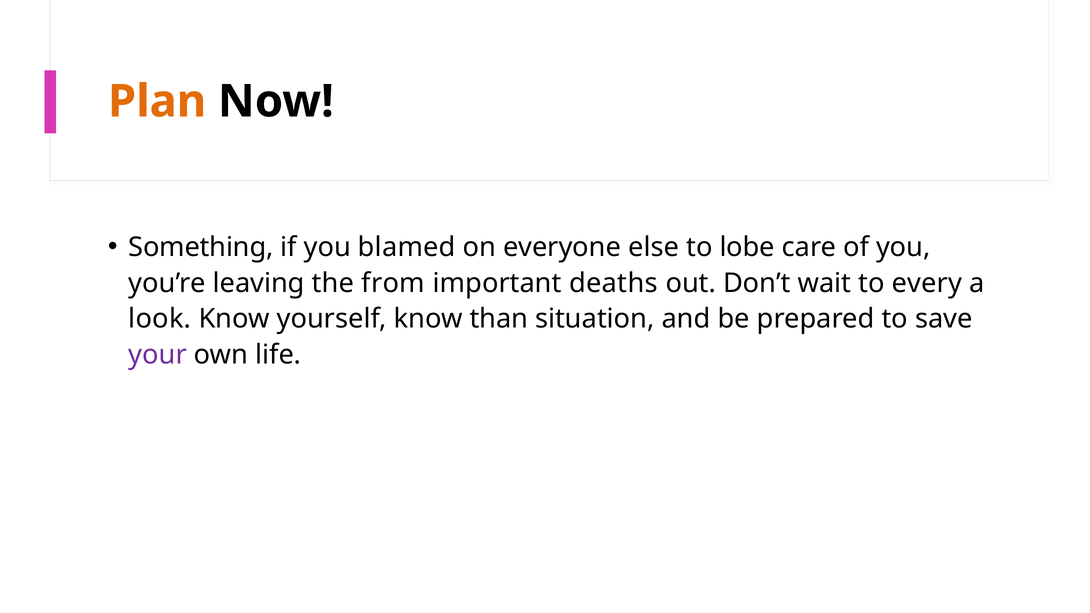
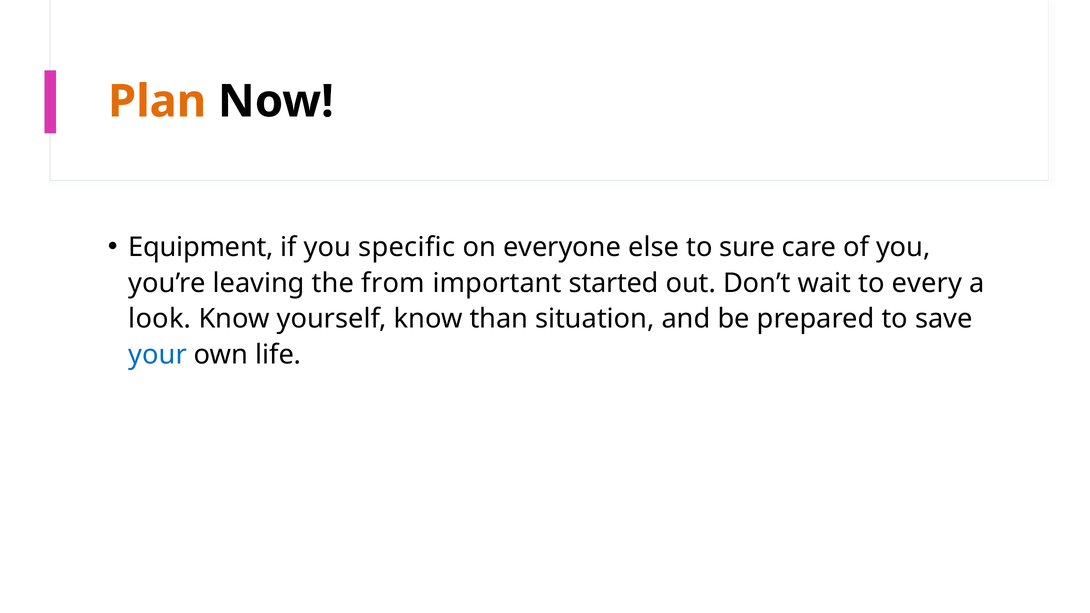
Something: Something -> Equipment
blamed: blamed -> specific
lobe: lobe -> sure
deaths: deaths -> started
your colour: purple -> blue
